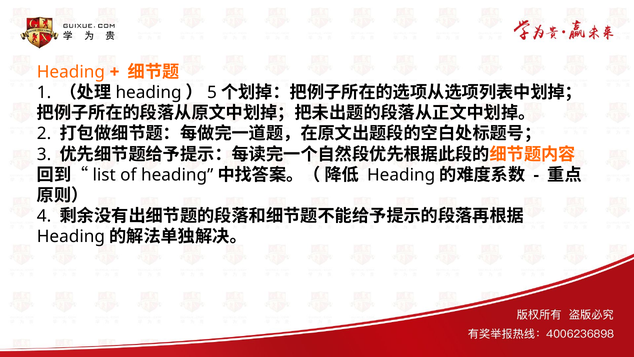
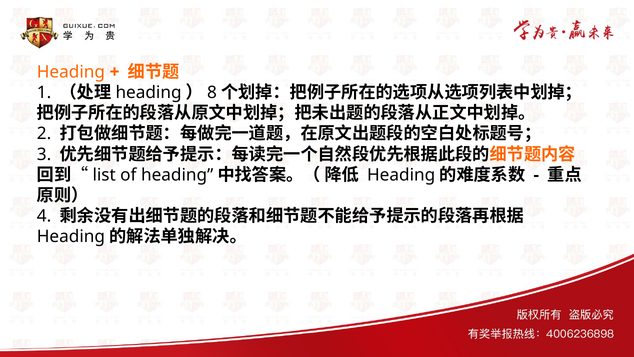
5: 5 -> 8
